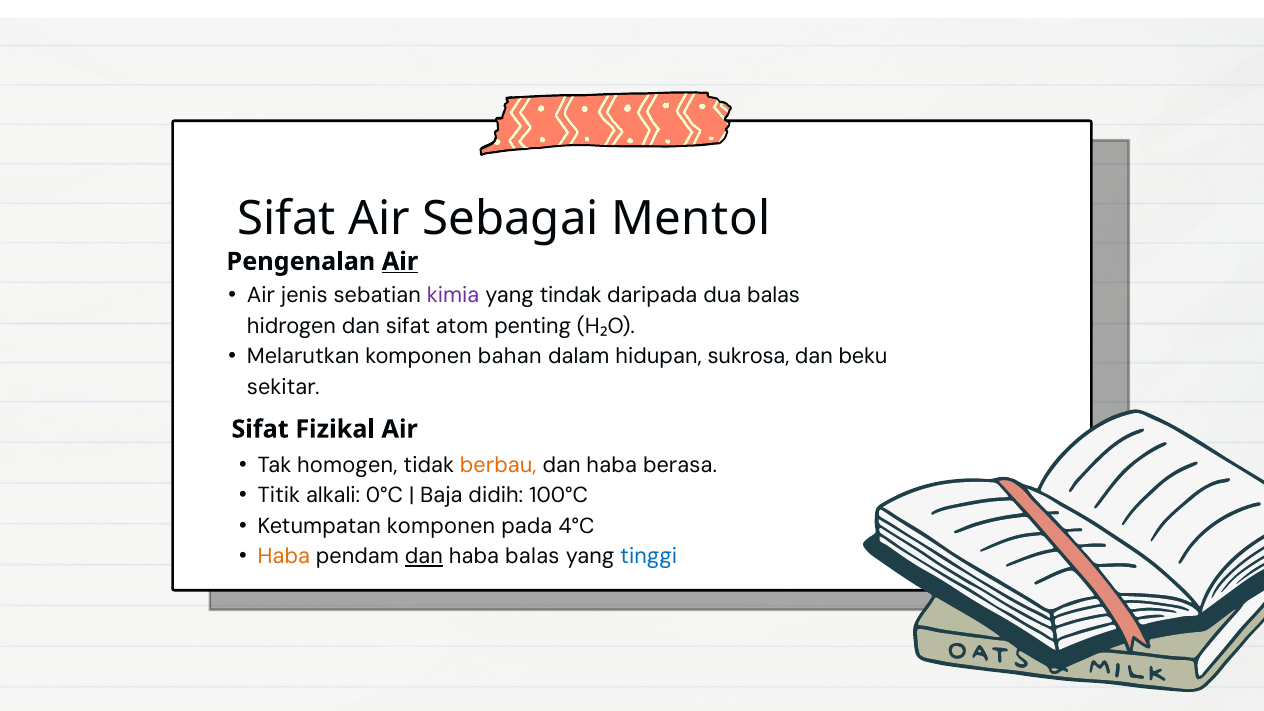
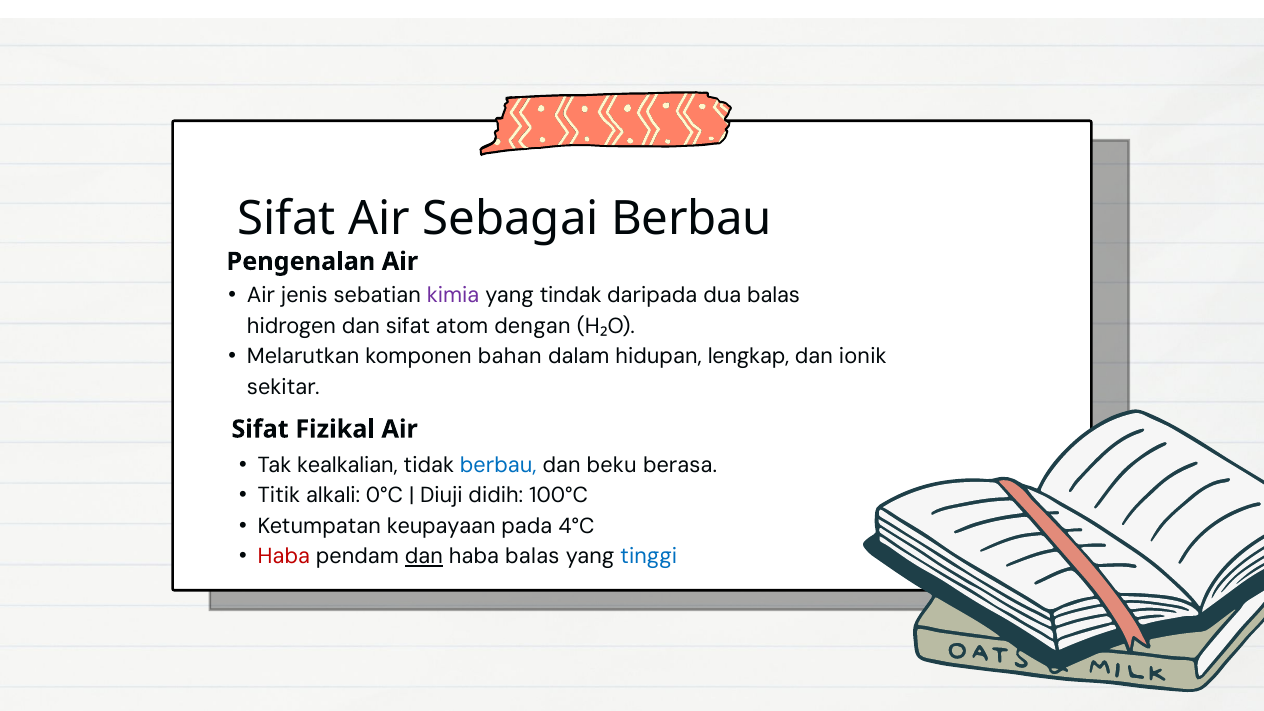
Sebagai Mentol: Mentol -> Berbau
Air at (400, 261) underline: present -> none
penting: penting -> dengan
sukrosa: sukrosa -> lengkap
beku: beku -> ionik
homogen: homogen -> kealkalian
berbau at (498, 465) colour: orange -> blue
haba at (612, 465): haba -> beku
Baja: Baja -> Diuji
Ketumpatan komponen: komponen -> keupayaan
Haba at (284, 557) colour: orange -> red
